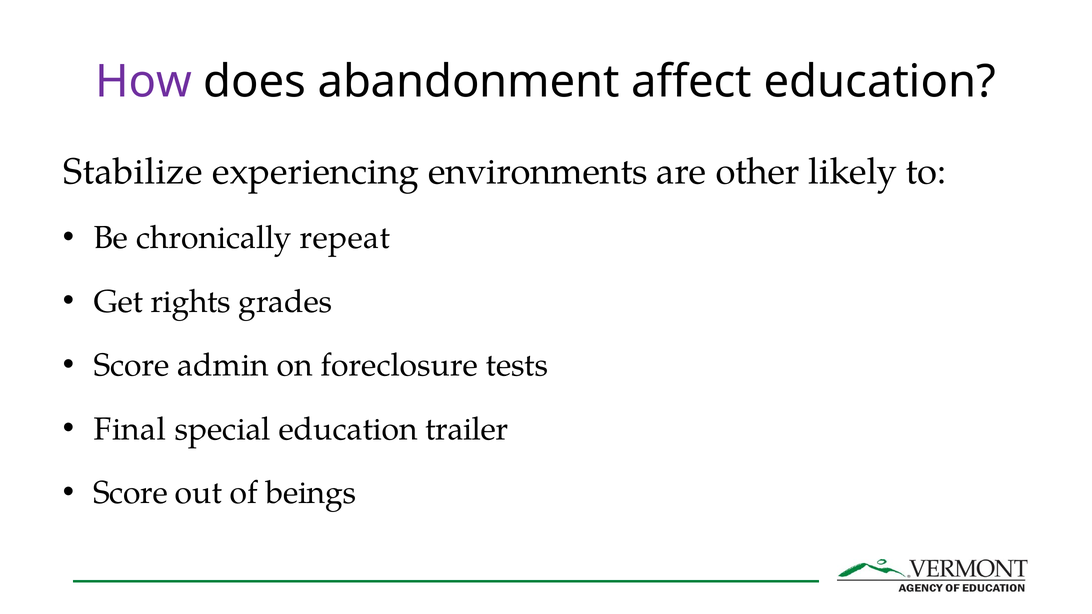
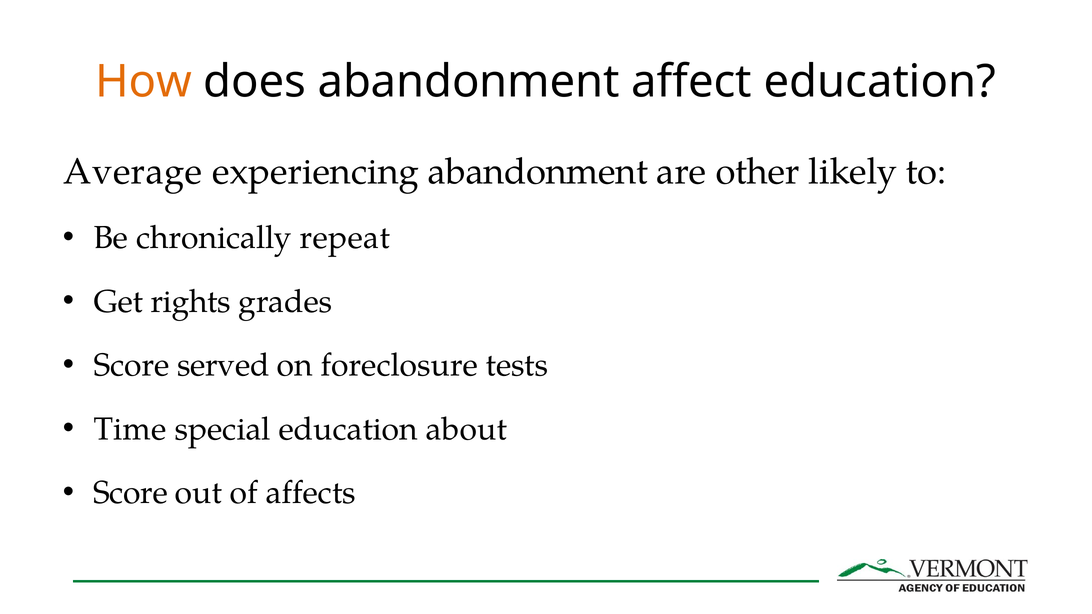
How colour: purple -> orange
Stabilize: Stabilize -> Average
experiencing environments: environments -> abandonment
admin: admin -> served
Final: Final -> Time
trailer: trailer -> about
beings: beings -> affects
